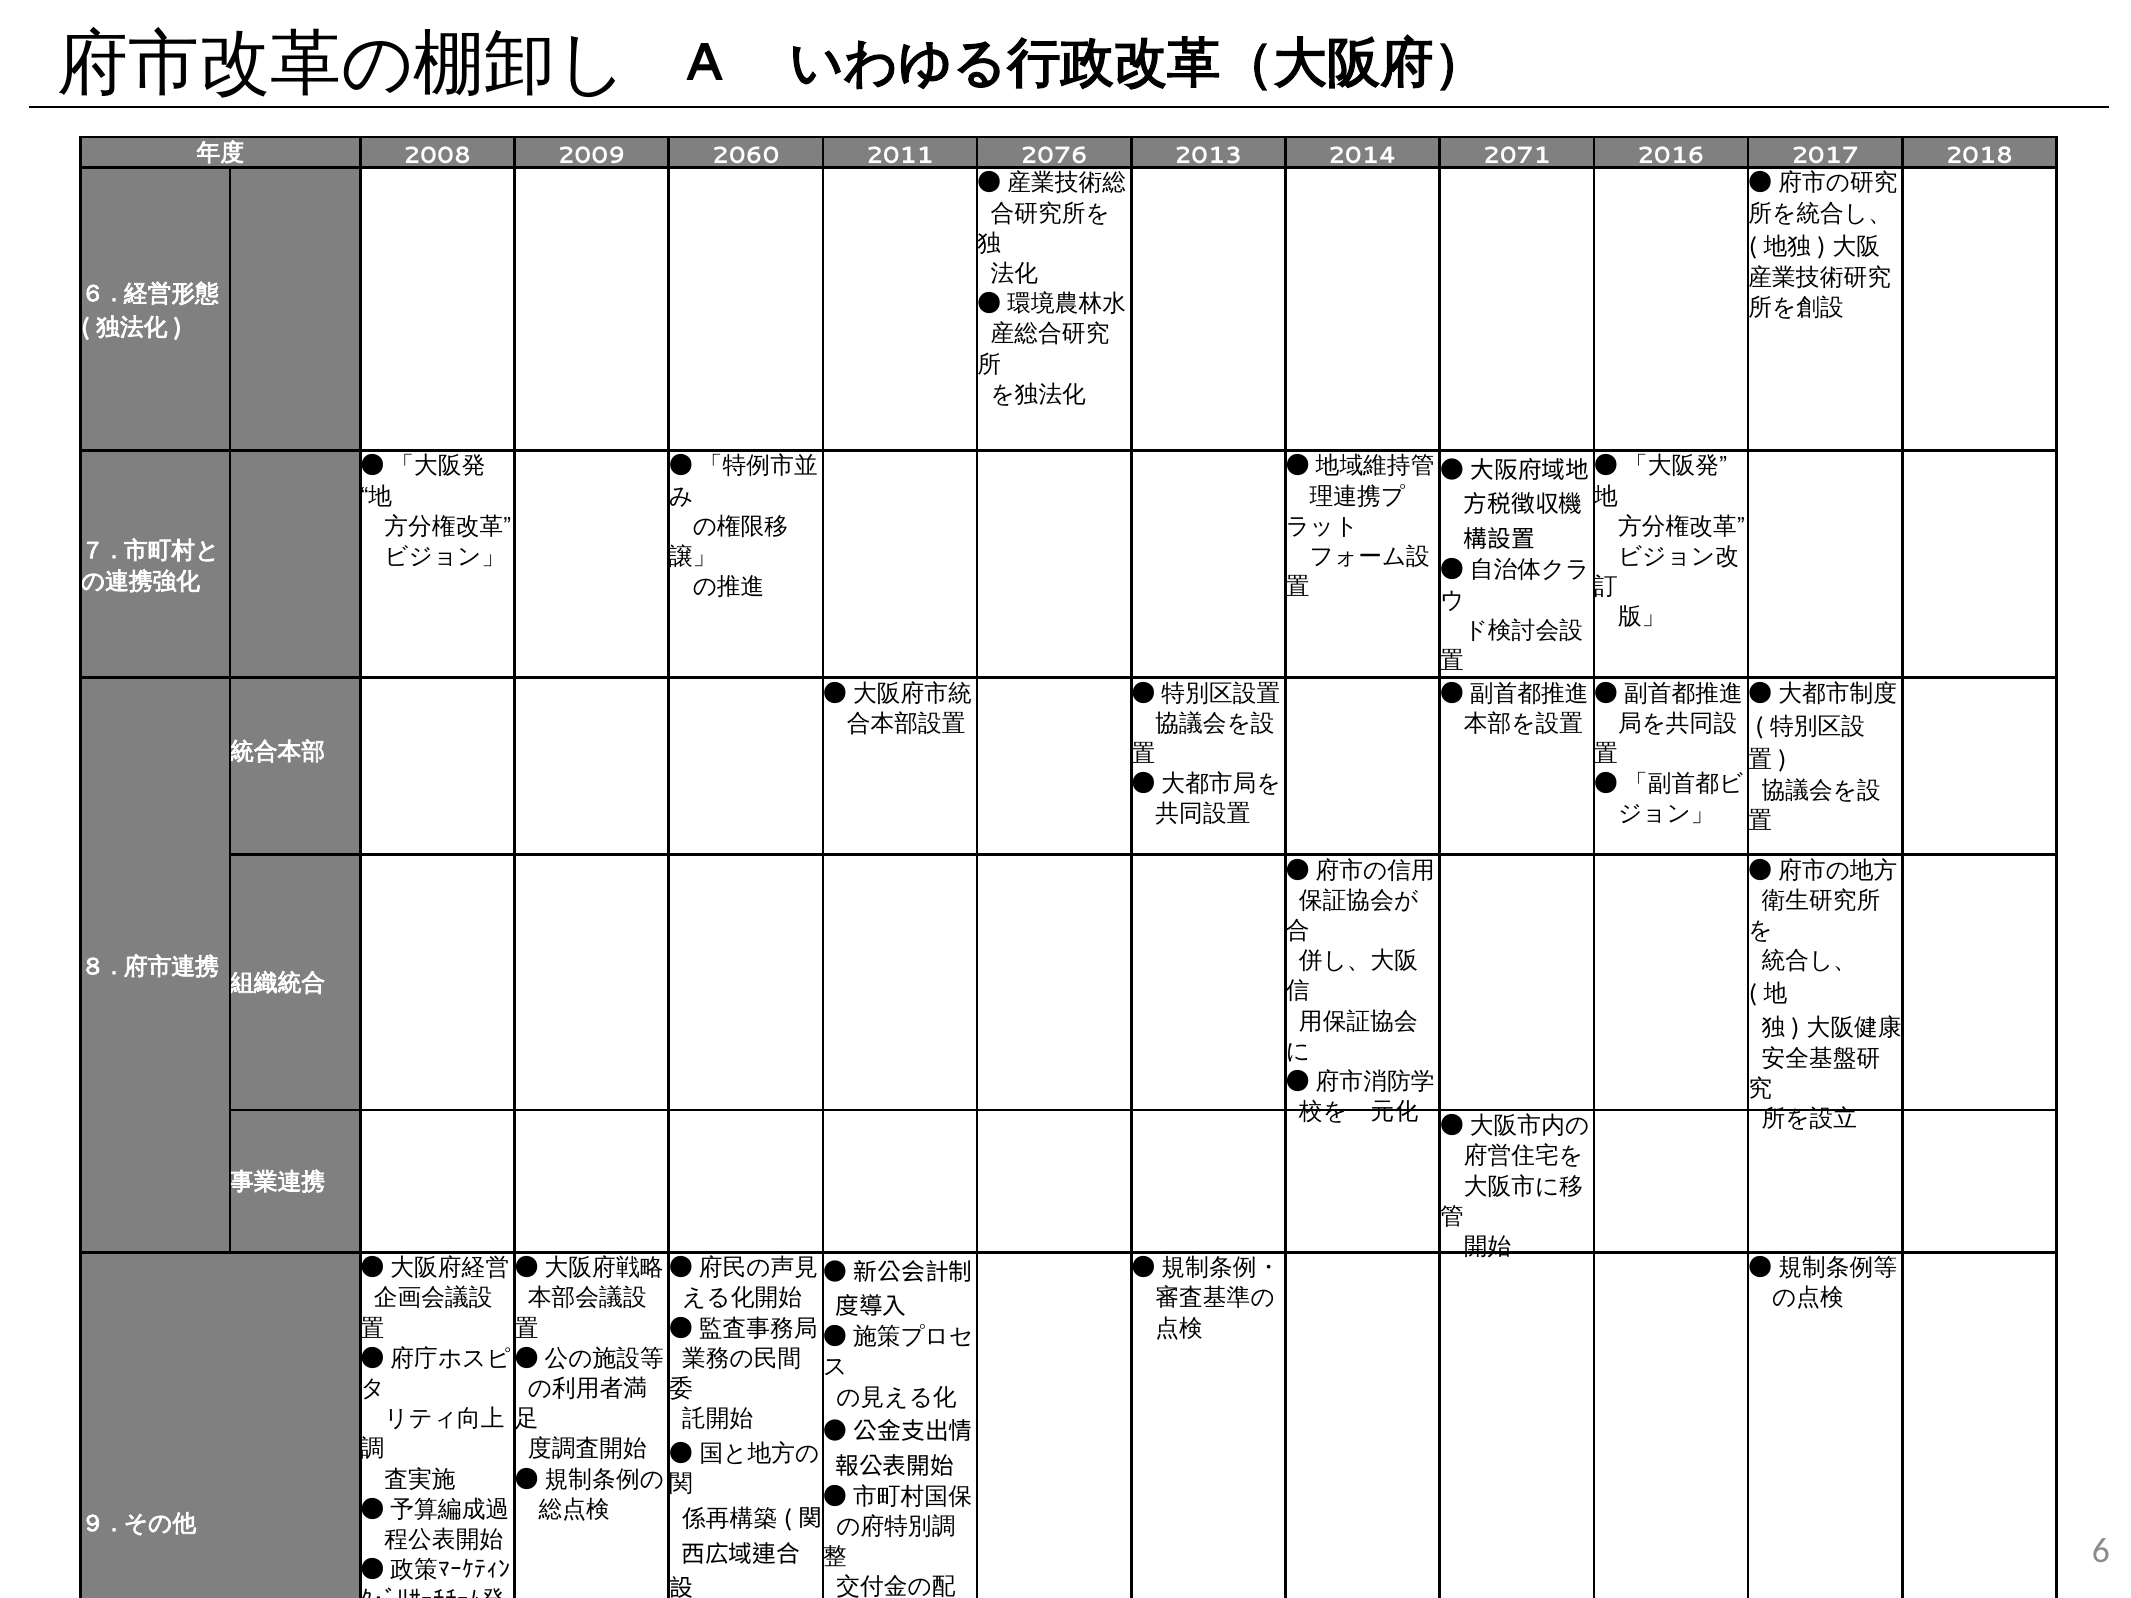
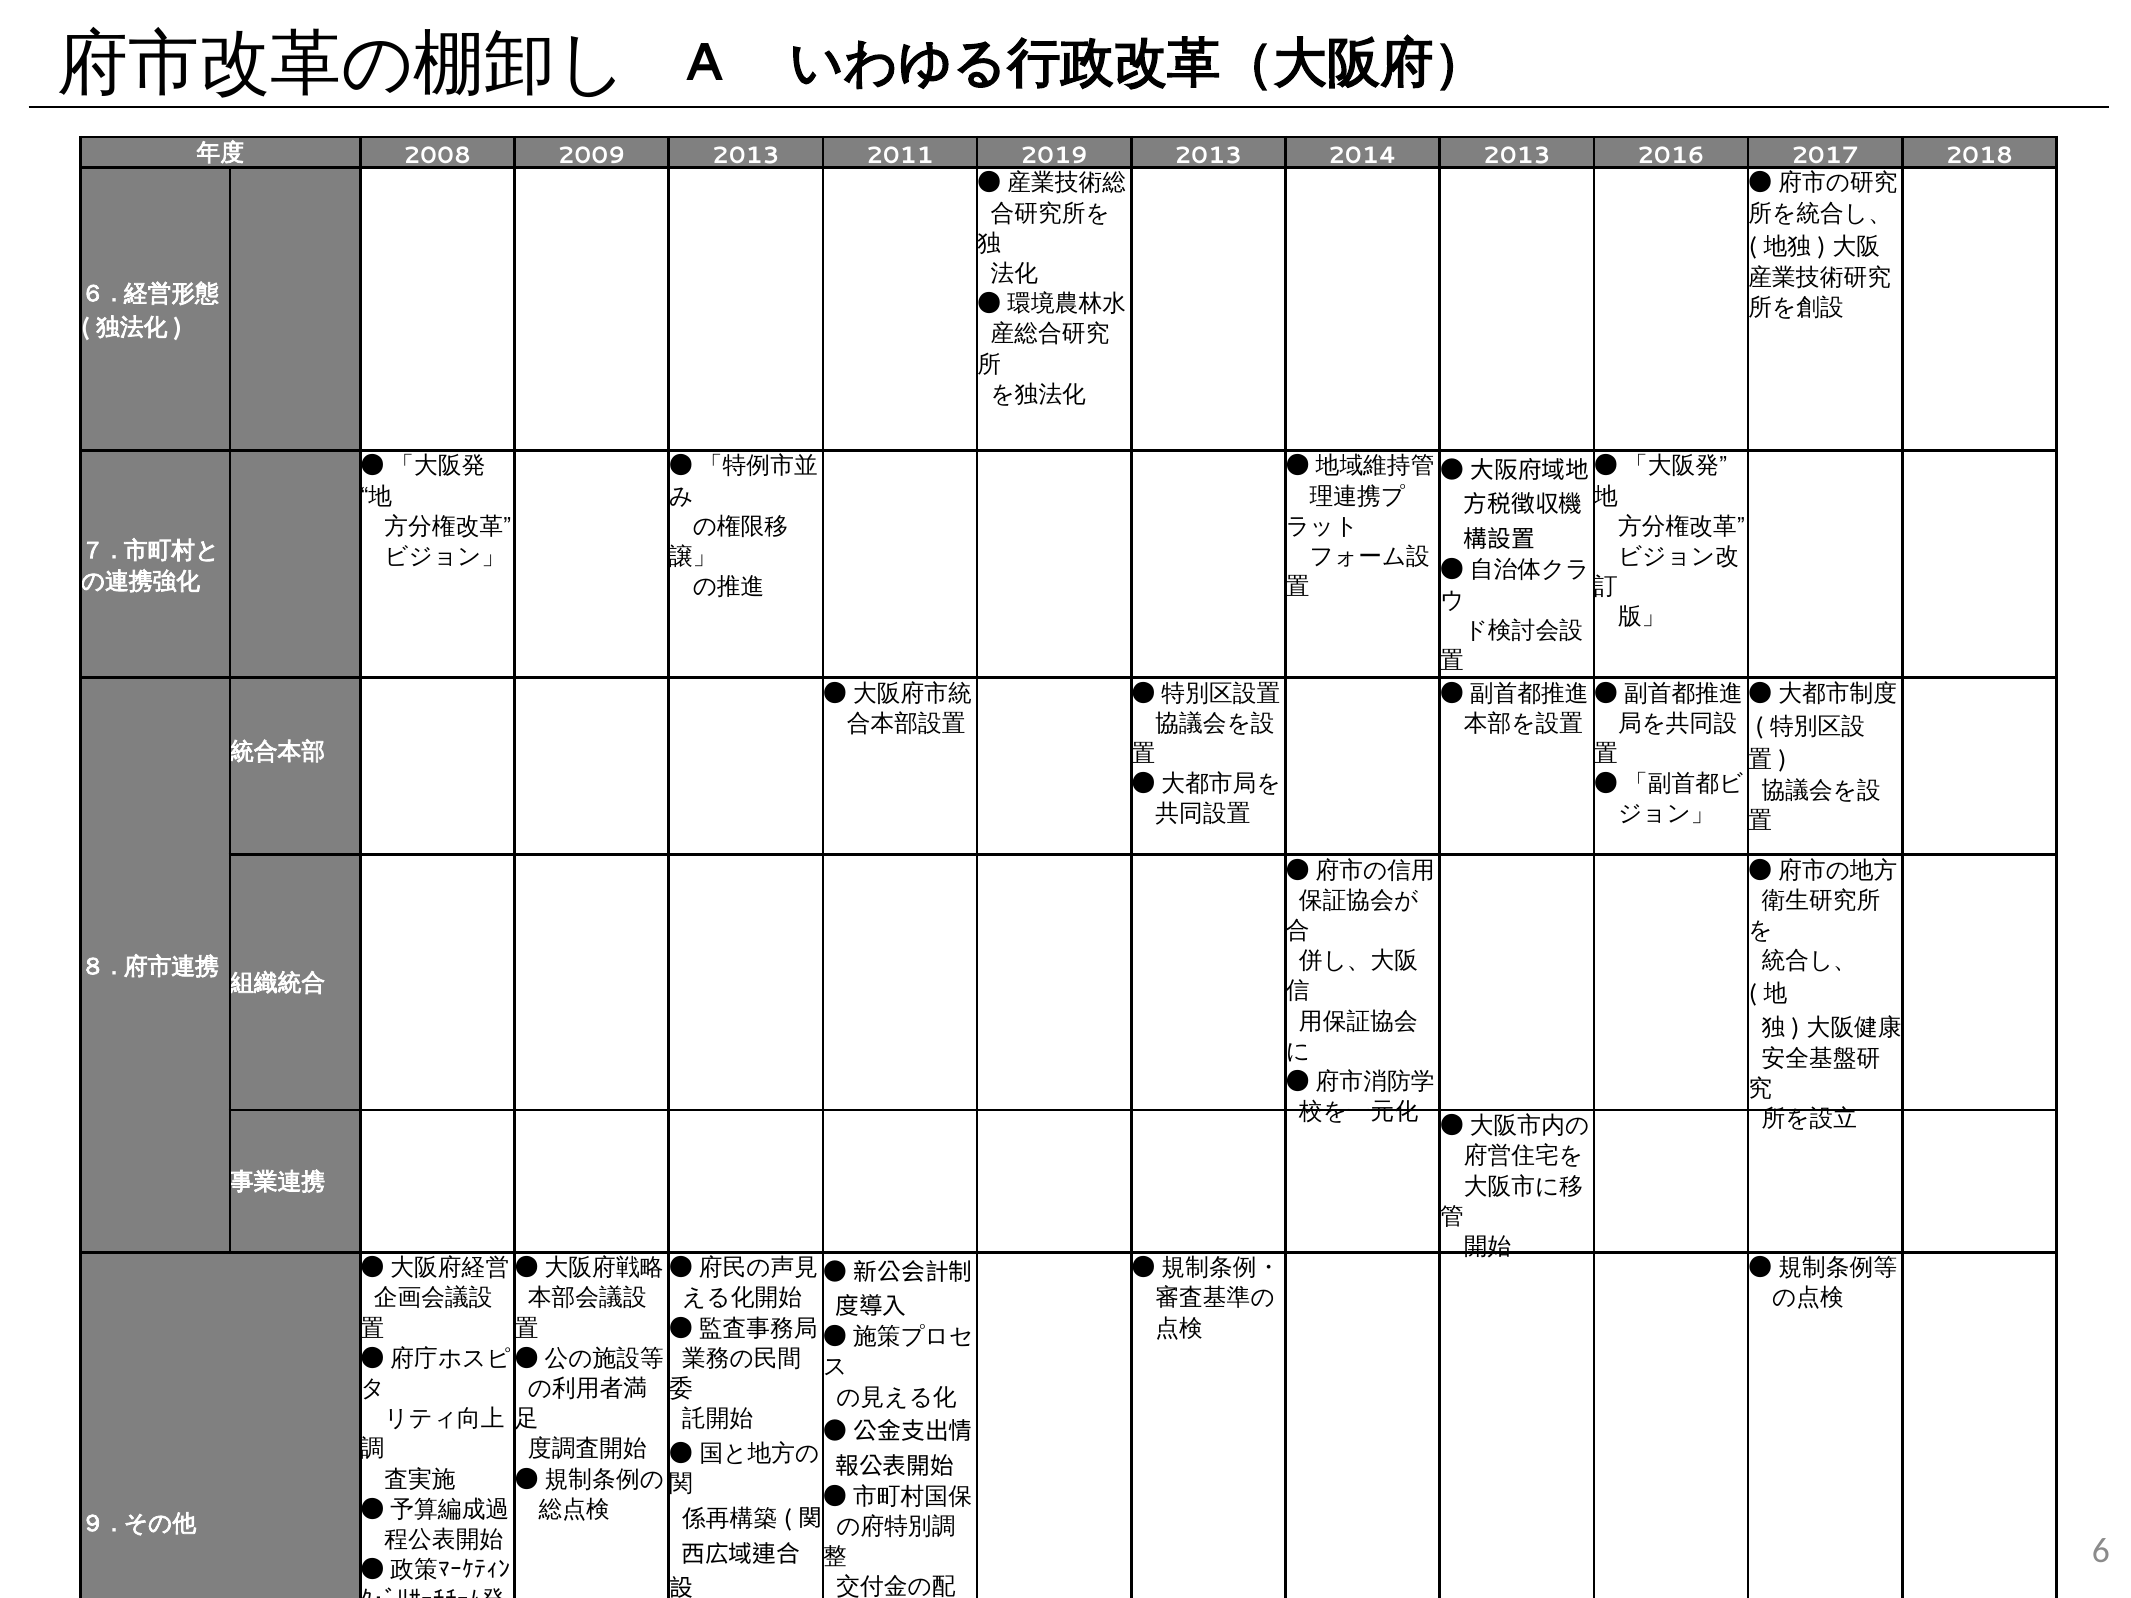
2009 2060: 2060 -> 2013
2076: 2076 -> 2019
2014 2071: 2071 -> 2013
